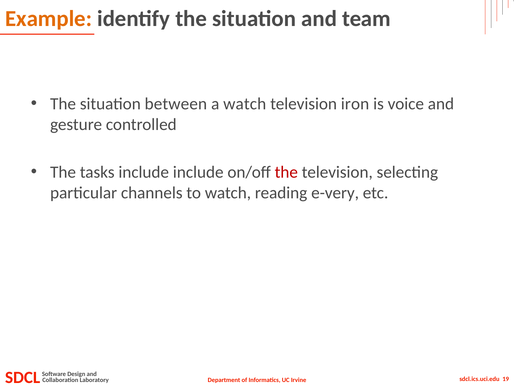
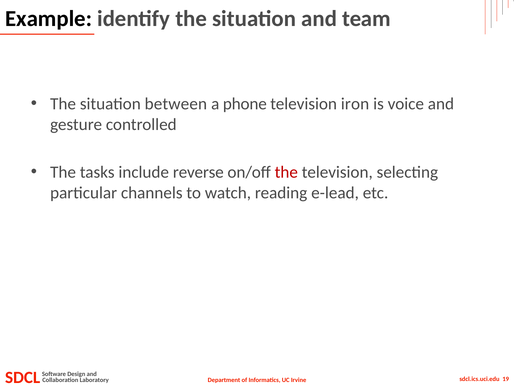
Example colour: orange -> black
a watch: watch -> phone
include include: include -> reverse
e-very: e-very -> e-lead
